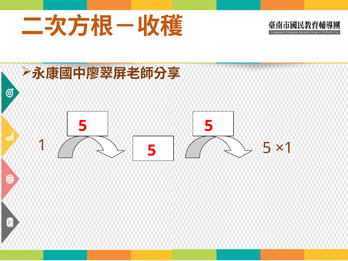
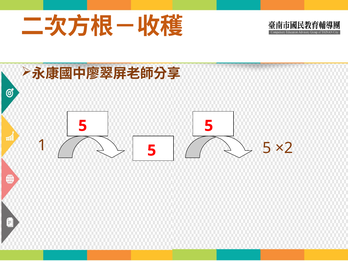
×1: ×1 -> ×2
